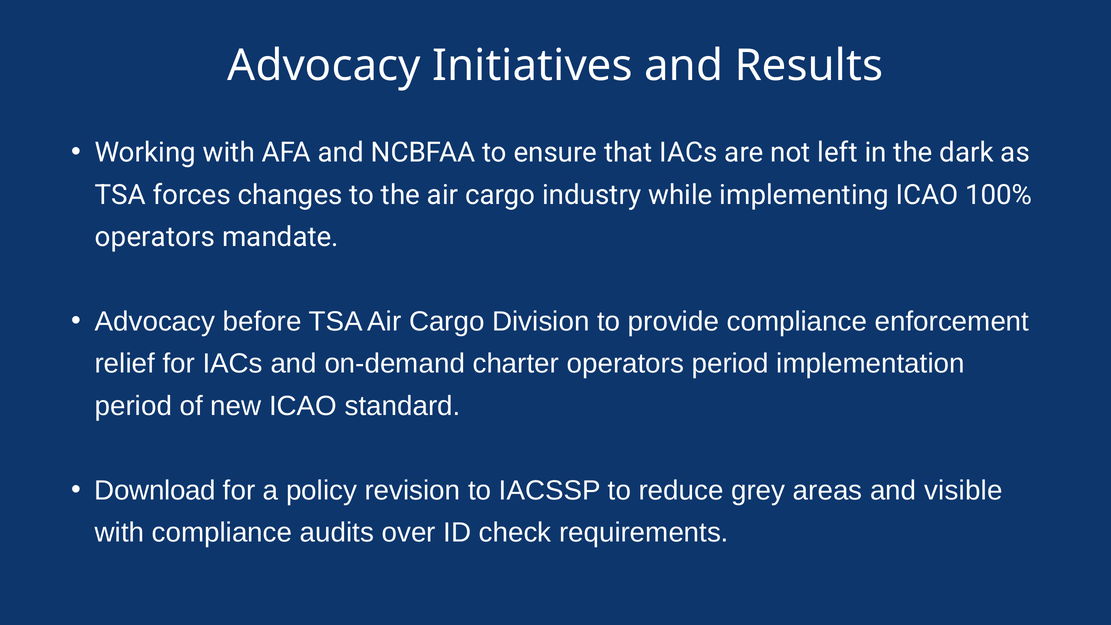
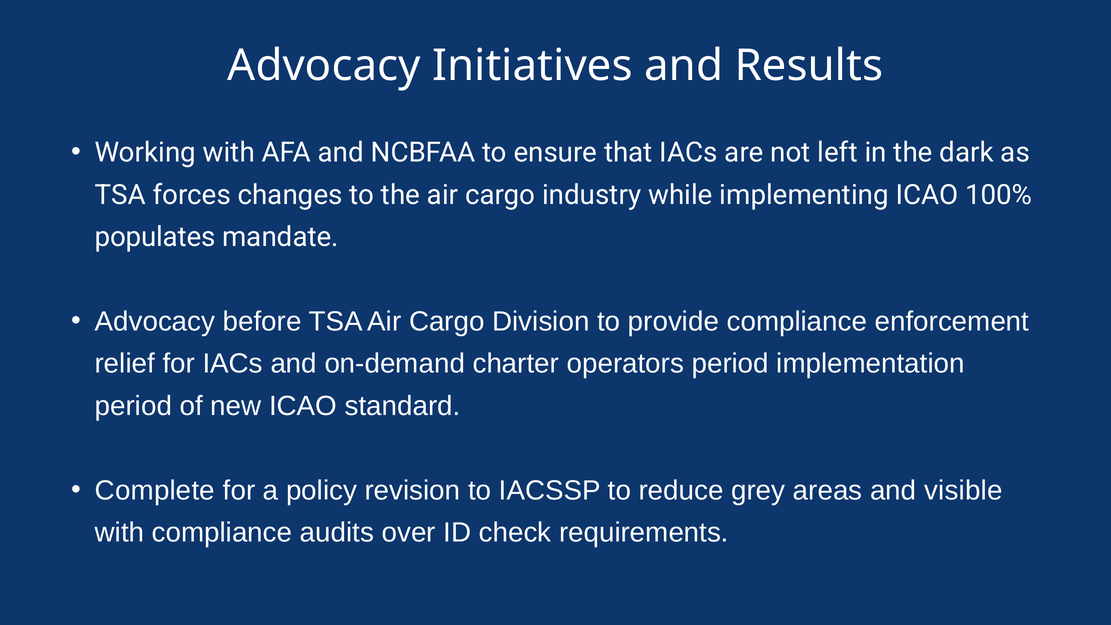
operators at (155, 237): operators -> populates
Download: Download -> Complete
